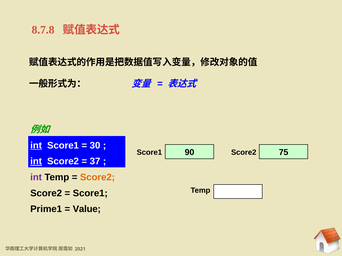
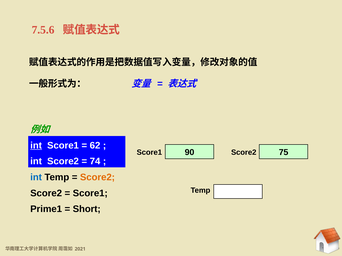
8.7.8: 8.7.8 -> 7.5.6
30: 30 -> 62
int at (36, 162) underline: present -> none
37: 37 -> 74
int at (36, 178) colour: purple -> blue
Value: Value -> Short
